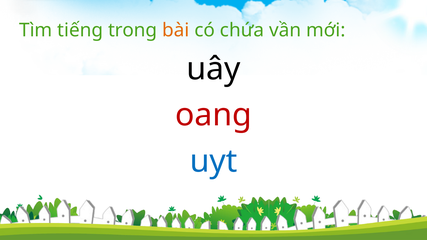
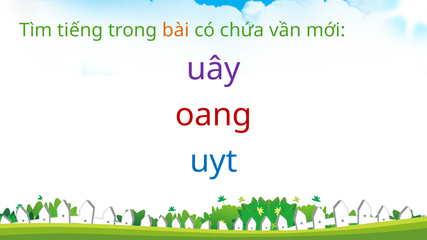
uây colour: black -> purple
